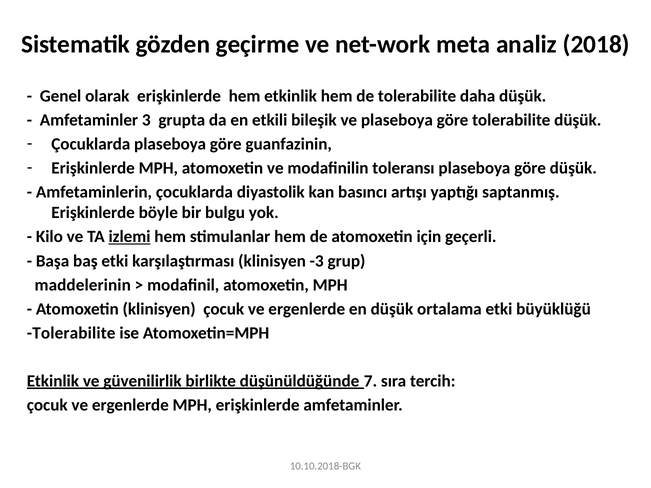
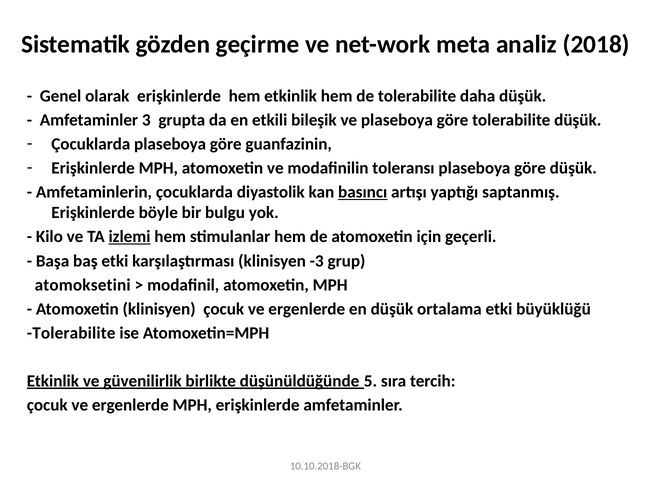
basıncı underline: none -> present
maddelerinin: maddelerinin -> atomoksetini
7: 7 -> 5
